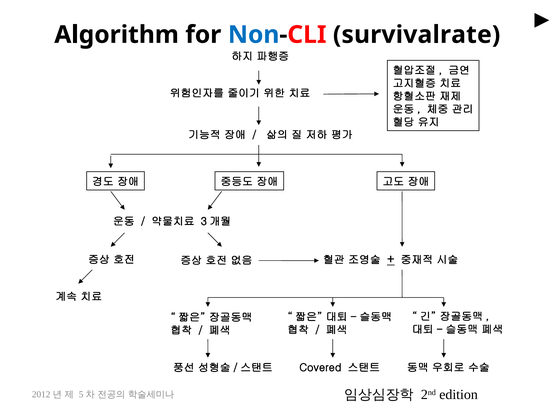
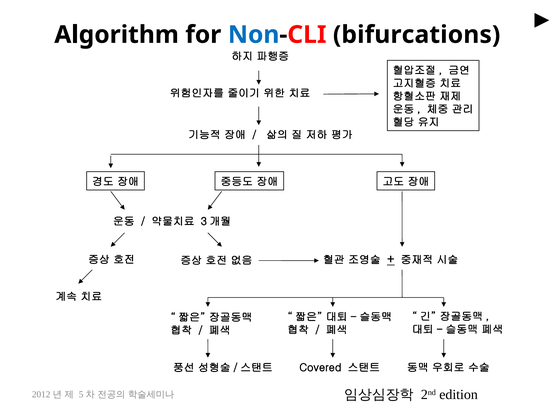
survivalrate: survivalrate -> bifurcations
